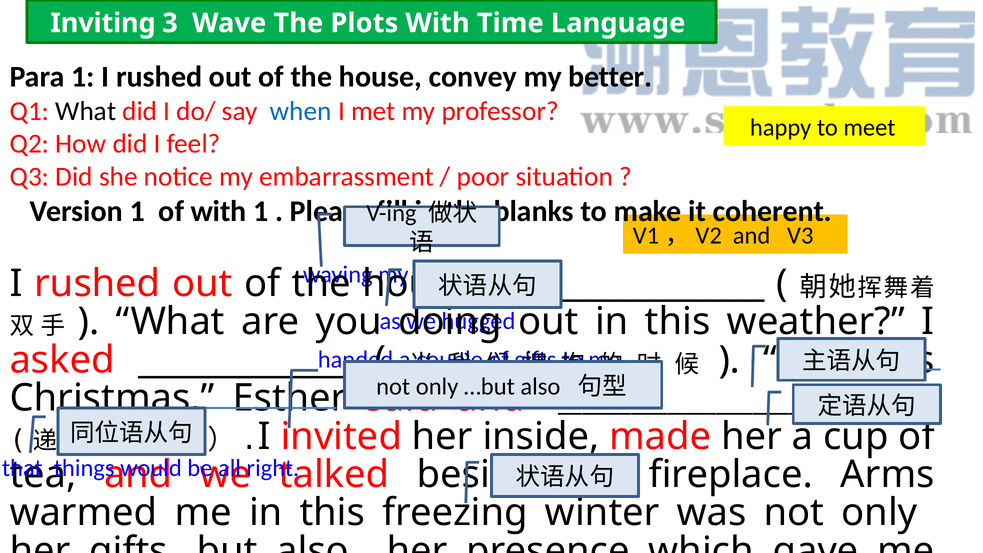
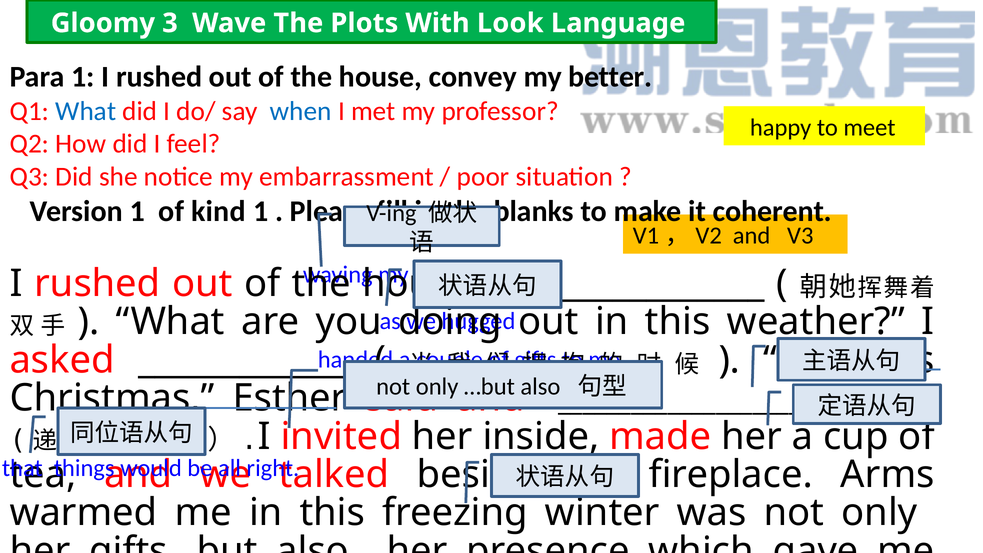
Inviting: Inviting -> Gloomy
Time: Time -> Look
What at (86, 111) colour: black -> blue
of with: with -> kind
